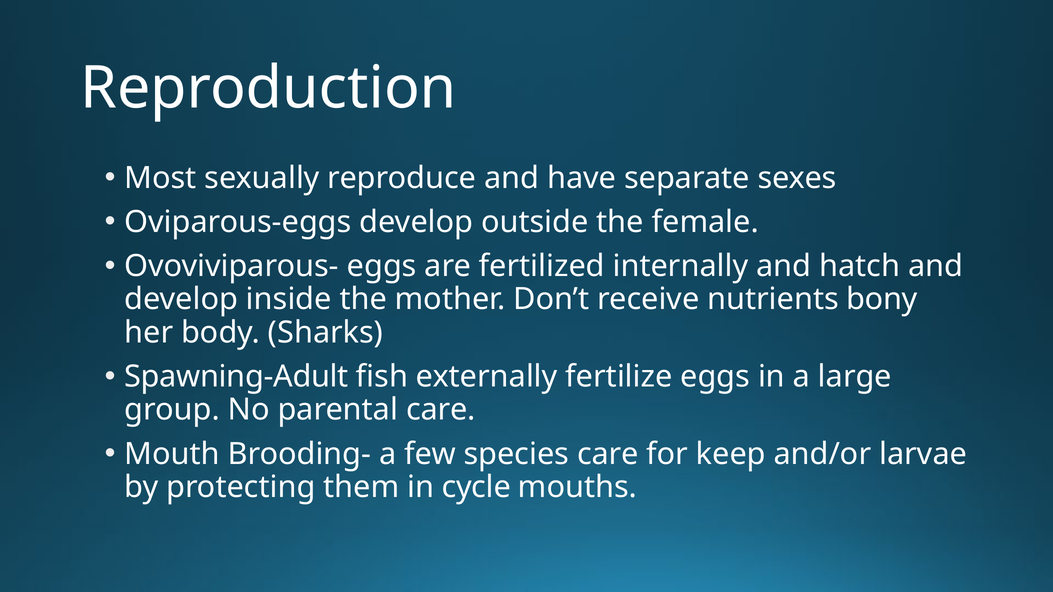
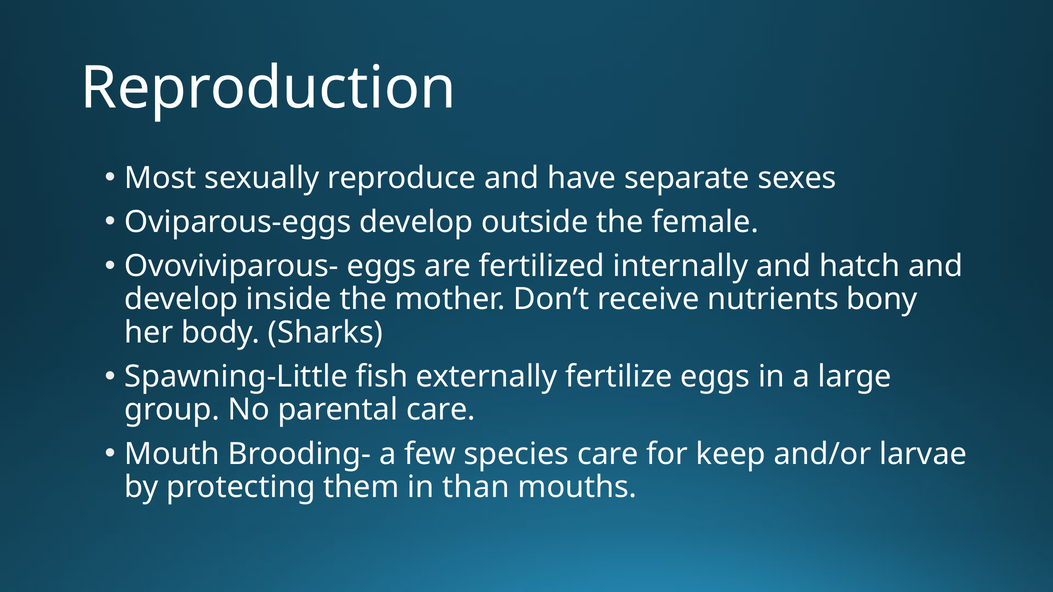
Spawning-Adult: Spawning-Adult -> Spawning-Little
cycle: cycle -> than
